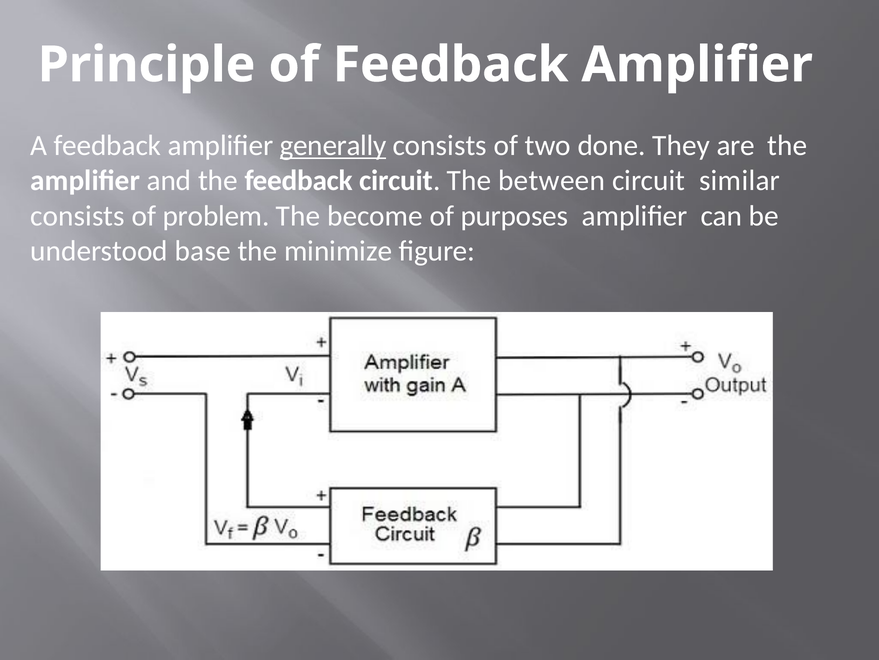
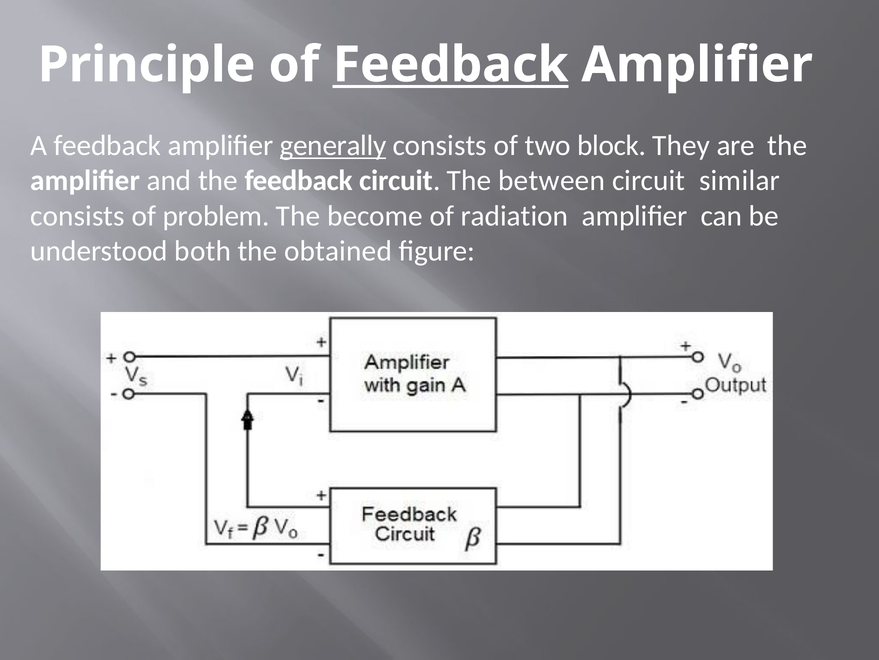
Feedback at (451, 65) underline: none -> present
done: done -> block
purposes: purposes -> radiation
base: base -> both
minimize: minimize -> obtained
